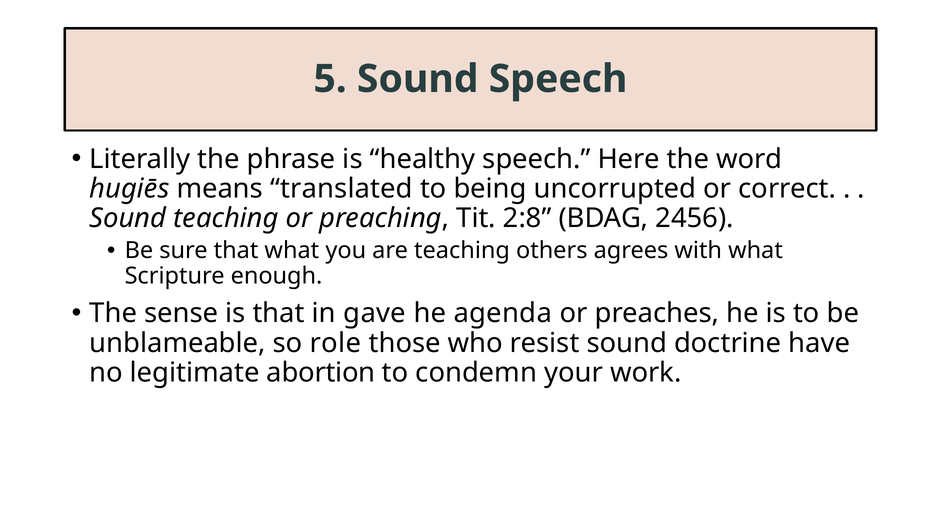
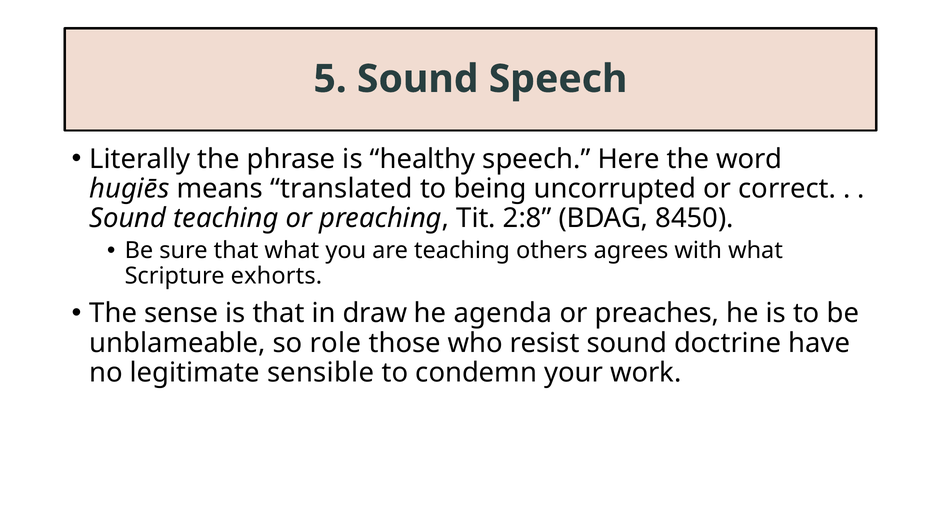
2456: 2456 -> 8450
enough: enough -> exhorts
gave: gave -> draw
abortion: abortion -> sensible
